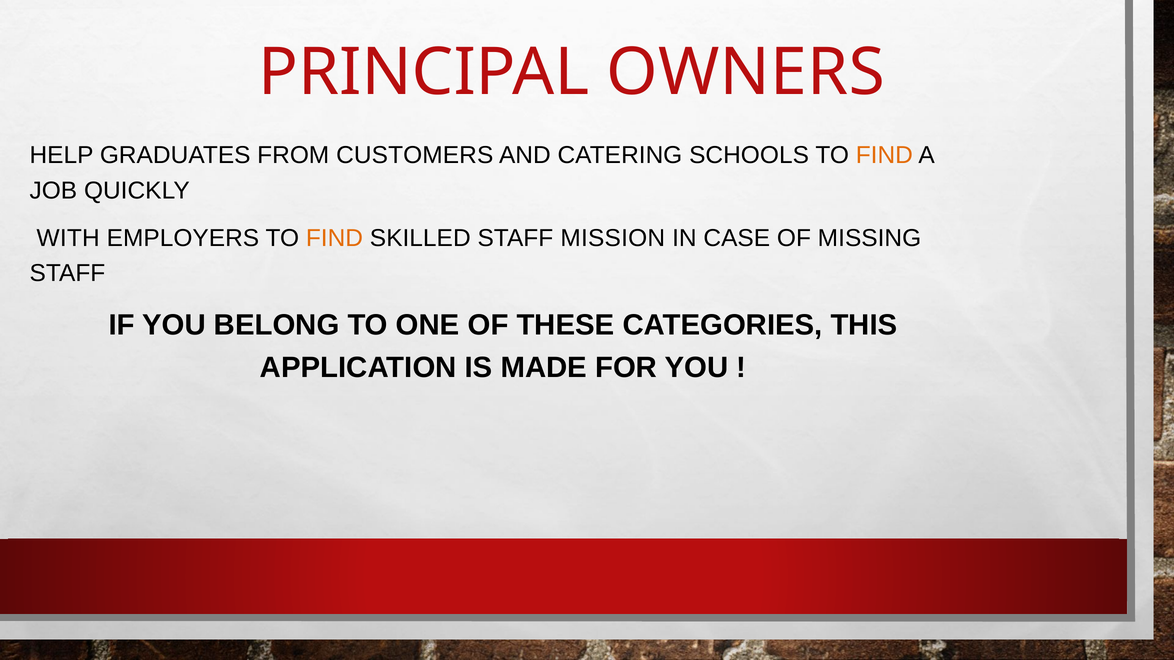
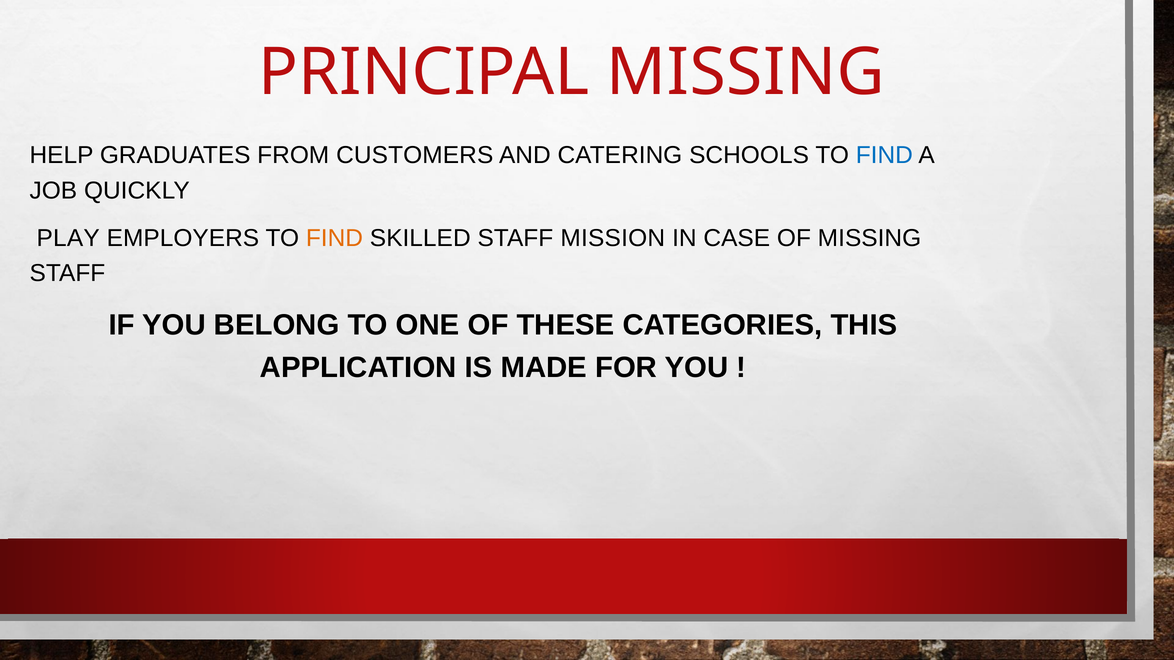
PRINCIPAL OWNERS: OWNERS -> MISSING
FIND at (884, 155) colour: orange -> blue
WITH: WITH -> PLAY
